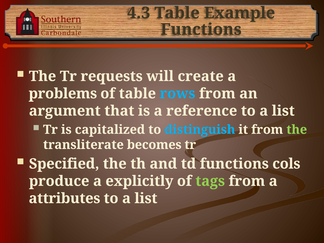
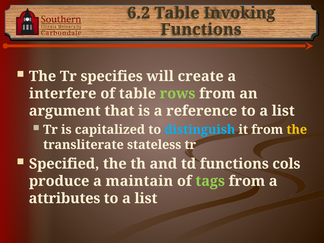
4.3: 4.3 -> 6.2
Example: Example -> Invoking
requests: requests -> specifies
problems: problems -> interfere
rows colour: light blue -> light green
the at (297, 130) colour: light green -> yellow
becomes: becomes -> stateless
explicitly: explicitly -> maintain
